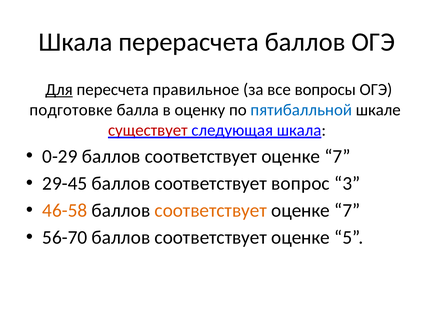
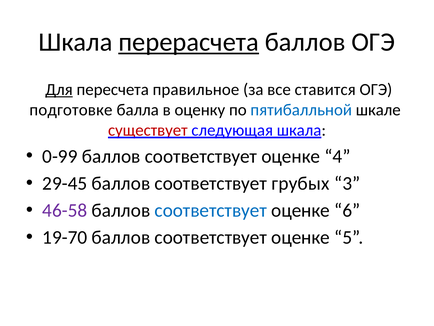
перерасчета underline: none -> present
вопросы: вопросы -> ставится
0-29: 0-29 -> 0-99
7 at (337, 156): 7 -> 4
вопрос: вопрос -> грубых
46-58 colour: orange -> purple
соответствует at (211, 210) colour: orange -> blue
7 at (347, 210): 7 -> 6
56-70: 56-70 -> 19-70
